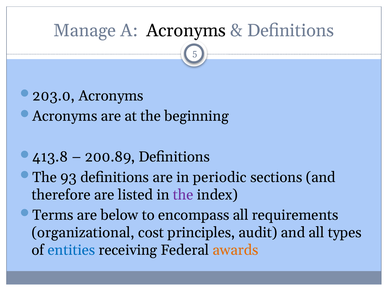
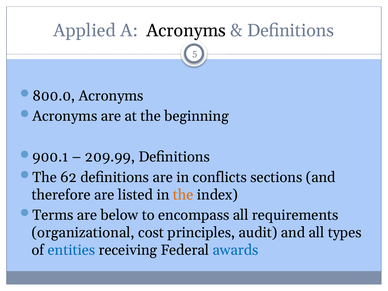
Manage: Manage -> Applied
203.0: 203.0 -> 800.0
413.8: 413.8 -> 900.1
200.89: 200.89 -> 209.99
93: 93 -> 62
periodic: periodic -> conflicts
the at (183, 195) colour: purple -> orange
awards colour: orange -> blue
